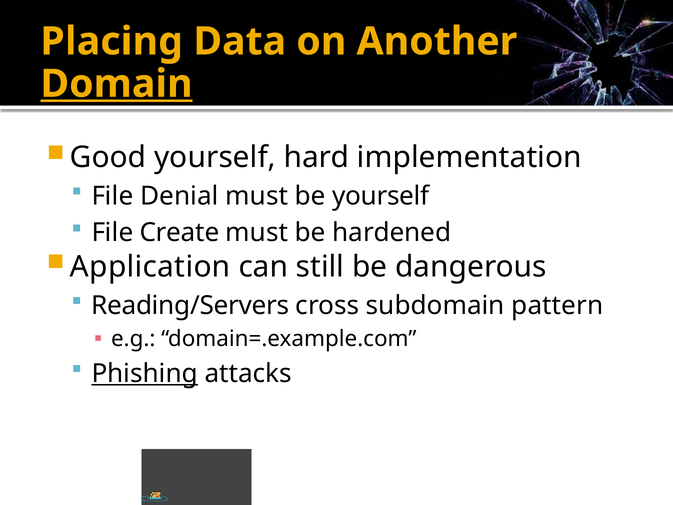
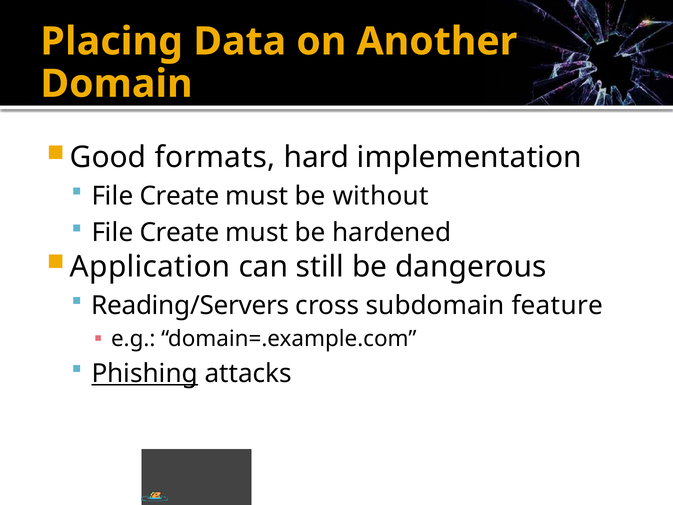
Domain underline: present -> none
Good yourself: yourself -> formats
Denial at (179, 196): Denial -> Create
be yourself: yourself -> without
pattern: pattern -> feature
